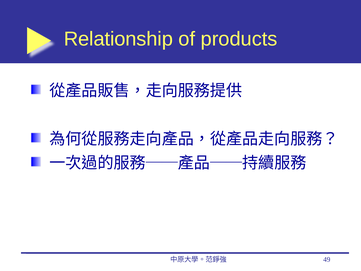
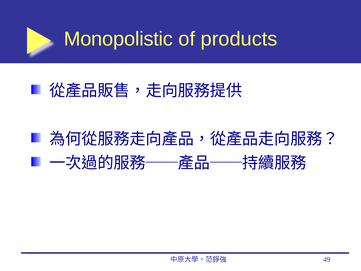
Relationship: Relationship -> Monopolistic
